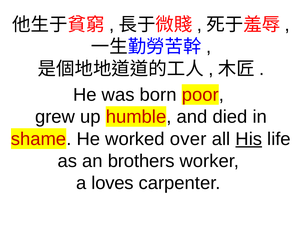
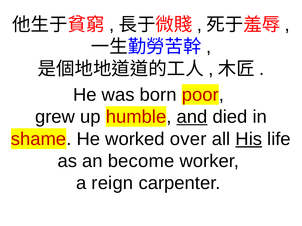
and underline: none -> present
brothers: brothers -> become
loves: loves -> reign
